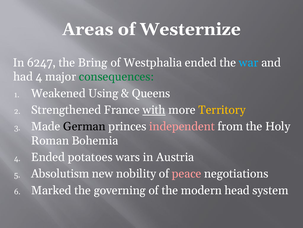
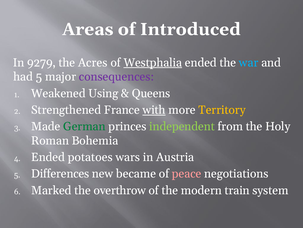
Westernize: Westernize -> Introduced
6247: 6247 -> 9279
Bring: Bring -> Acres
Westphalia underline: none -> present
had 4: 4 -> 5
consequences colour: green -> purple
German colour: black -> green
independent colour: pink -> light green
Absolutism: Absolutism -> Differences
nobility: nobility -> became
governing: governing -> overthrow
head: head -> train
